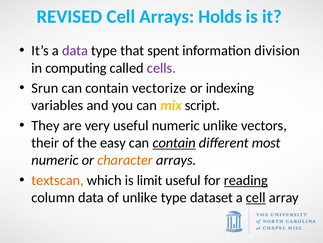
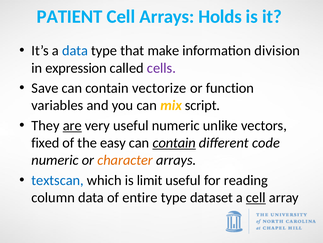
REVISED: REVISED -> PATIENT
data at (75, 51) colour: purple -> blue
spent: spent -> make
computing: computing -> expression
Srun: Srun -> Save
indexing: indexing -> function
are underline: none -> present
their: their -> fixed
most: most -> code
textscan colour: orange -> blue
reading underline: present -> none
of unlike: unlike -> entire
